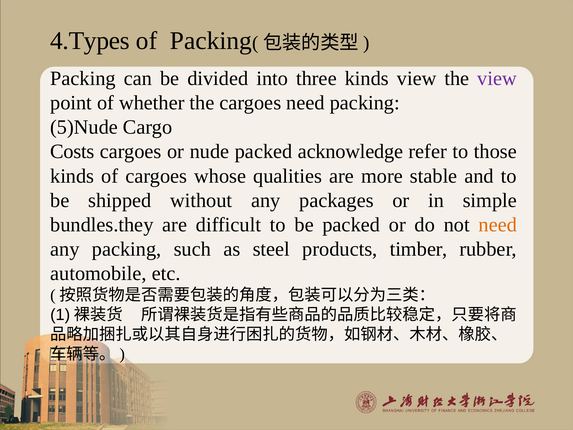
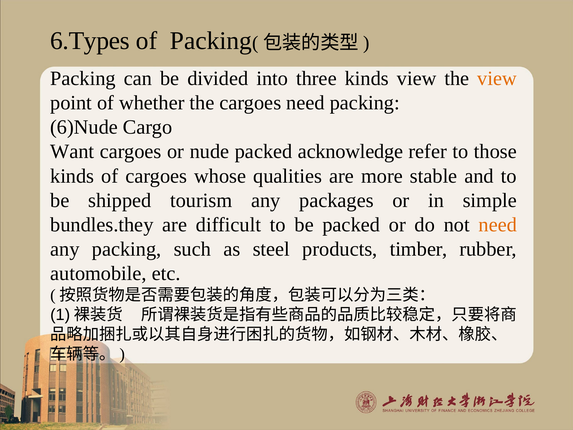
4.Types: 4.Types -> 6.Types
view at (497, 78) colour: purple -> orange
5)Nude: 5)Nude -> 6)Nude
Costs: Costs -> Want
without: without -> tourism
